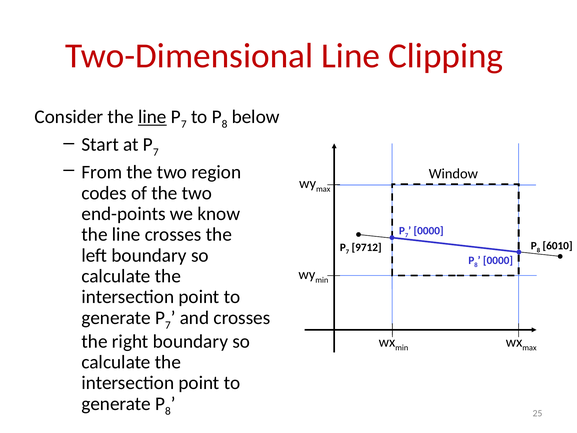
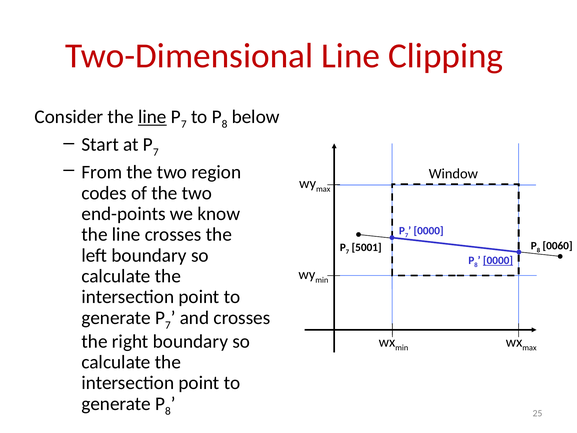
9712: 9712 -> 5001
6010: 6010 -> 0060
0000 at (498, 260) underline: none -> present
